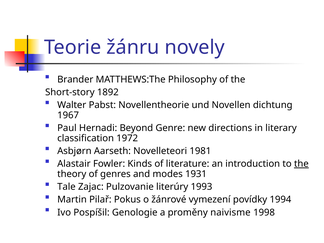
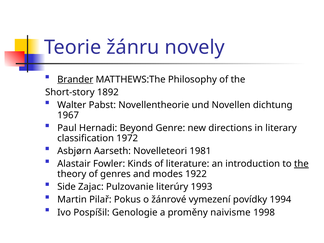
Brander underline: none -> present
1931: 1931 -> 1922
Tale: Tale -> Side
